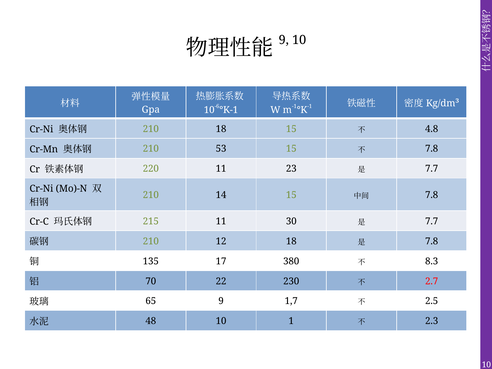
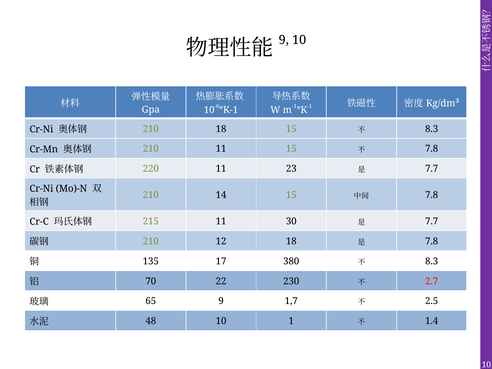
4.8 at (432, 129): 4.8 -> 8.3
210 53: 53 -> 11
2.3: 2.3 -> 1.4
